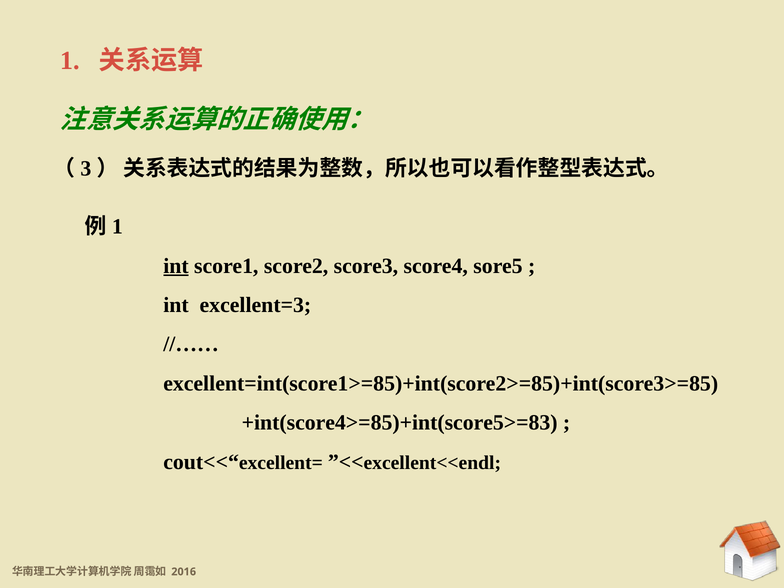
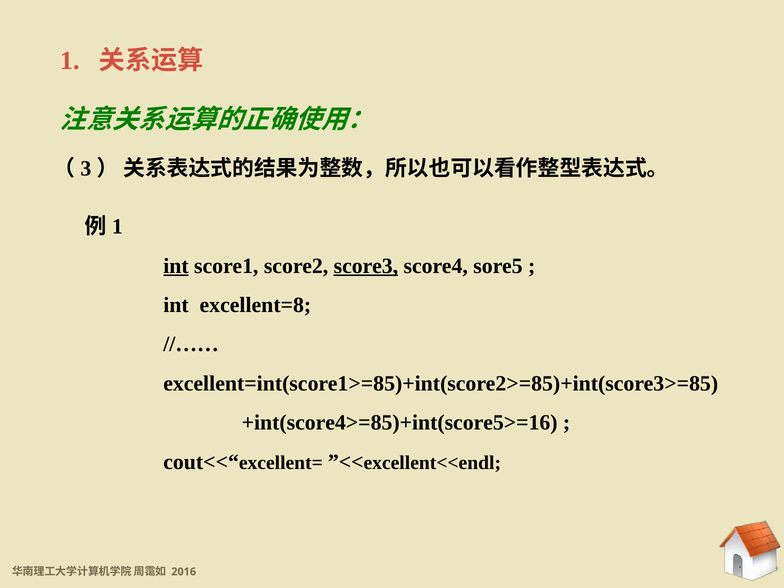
score3 underline: none -> present
excellent=3: excellent=3 -> excellent=8
+int(score4>=85)+int(score5>=83: +int(score4>=85)+int(score5>=83 -> +int(score4>=85)+int(score5>=16
